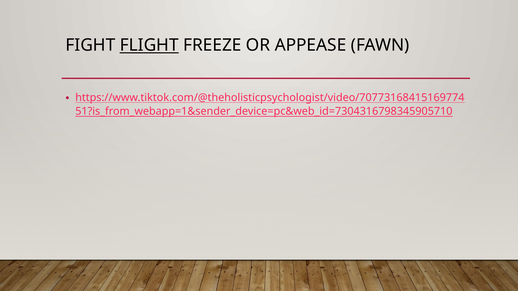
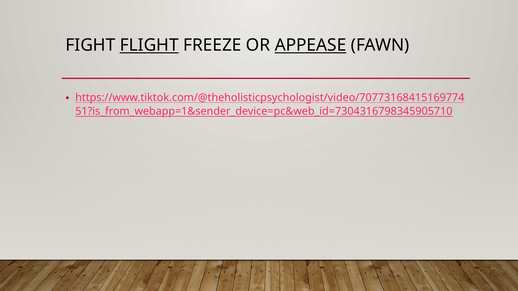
APPEASE underline: none -> present
